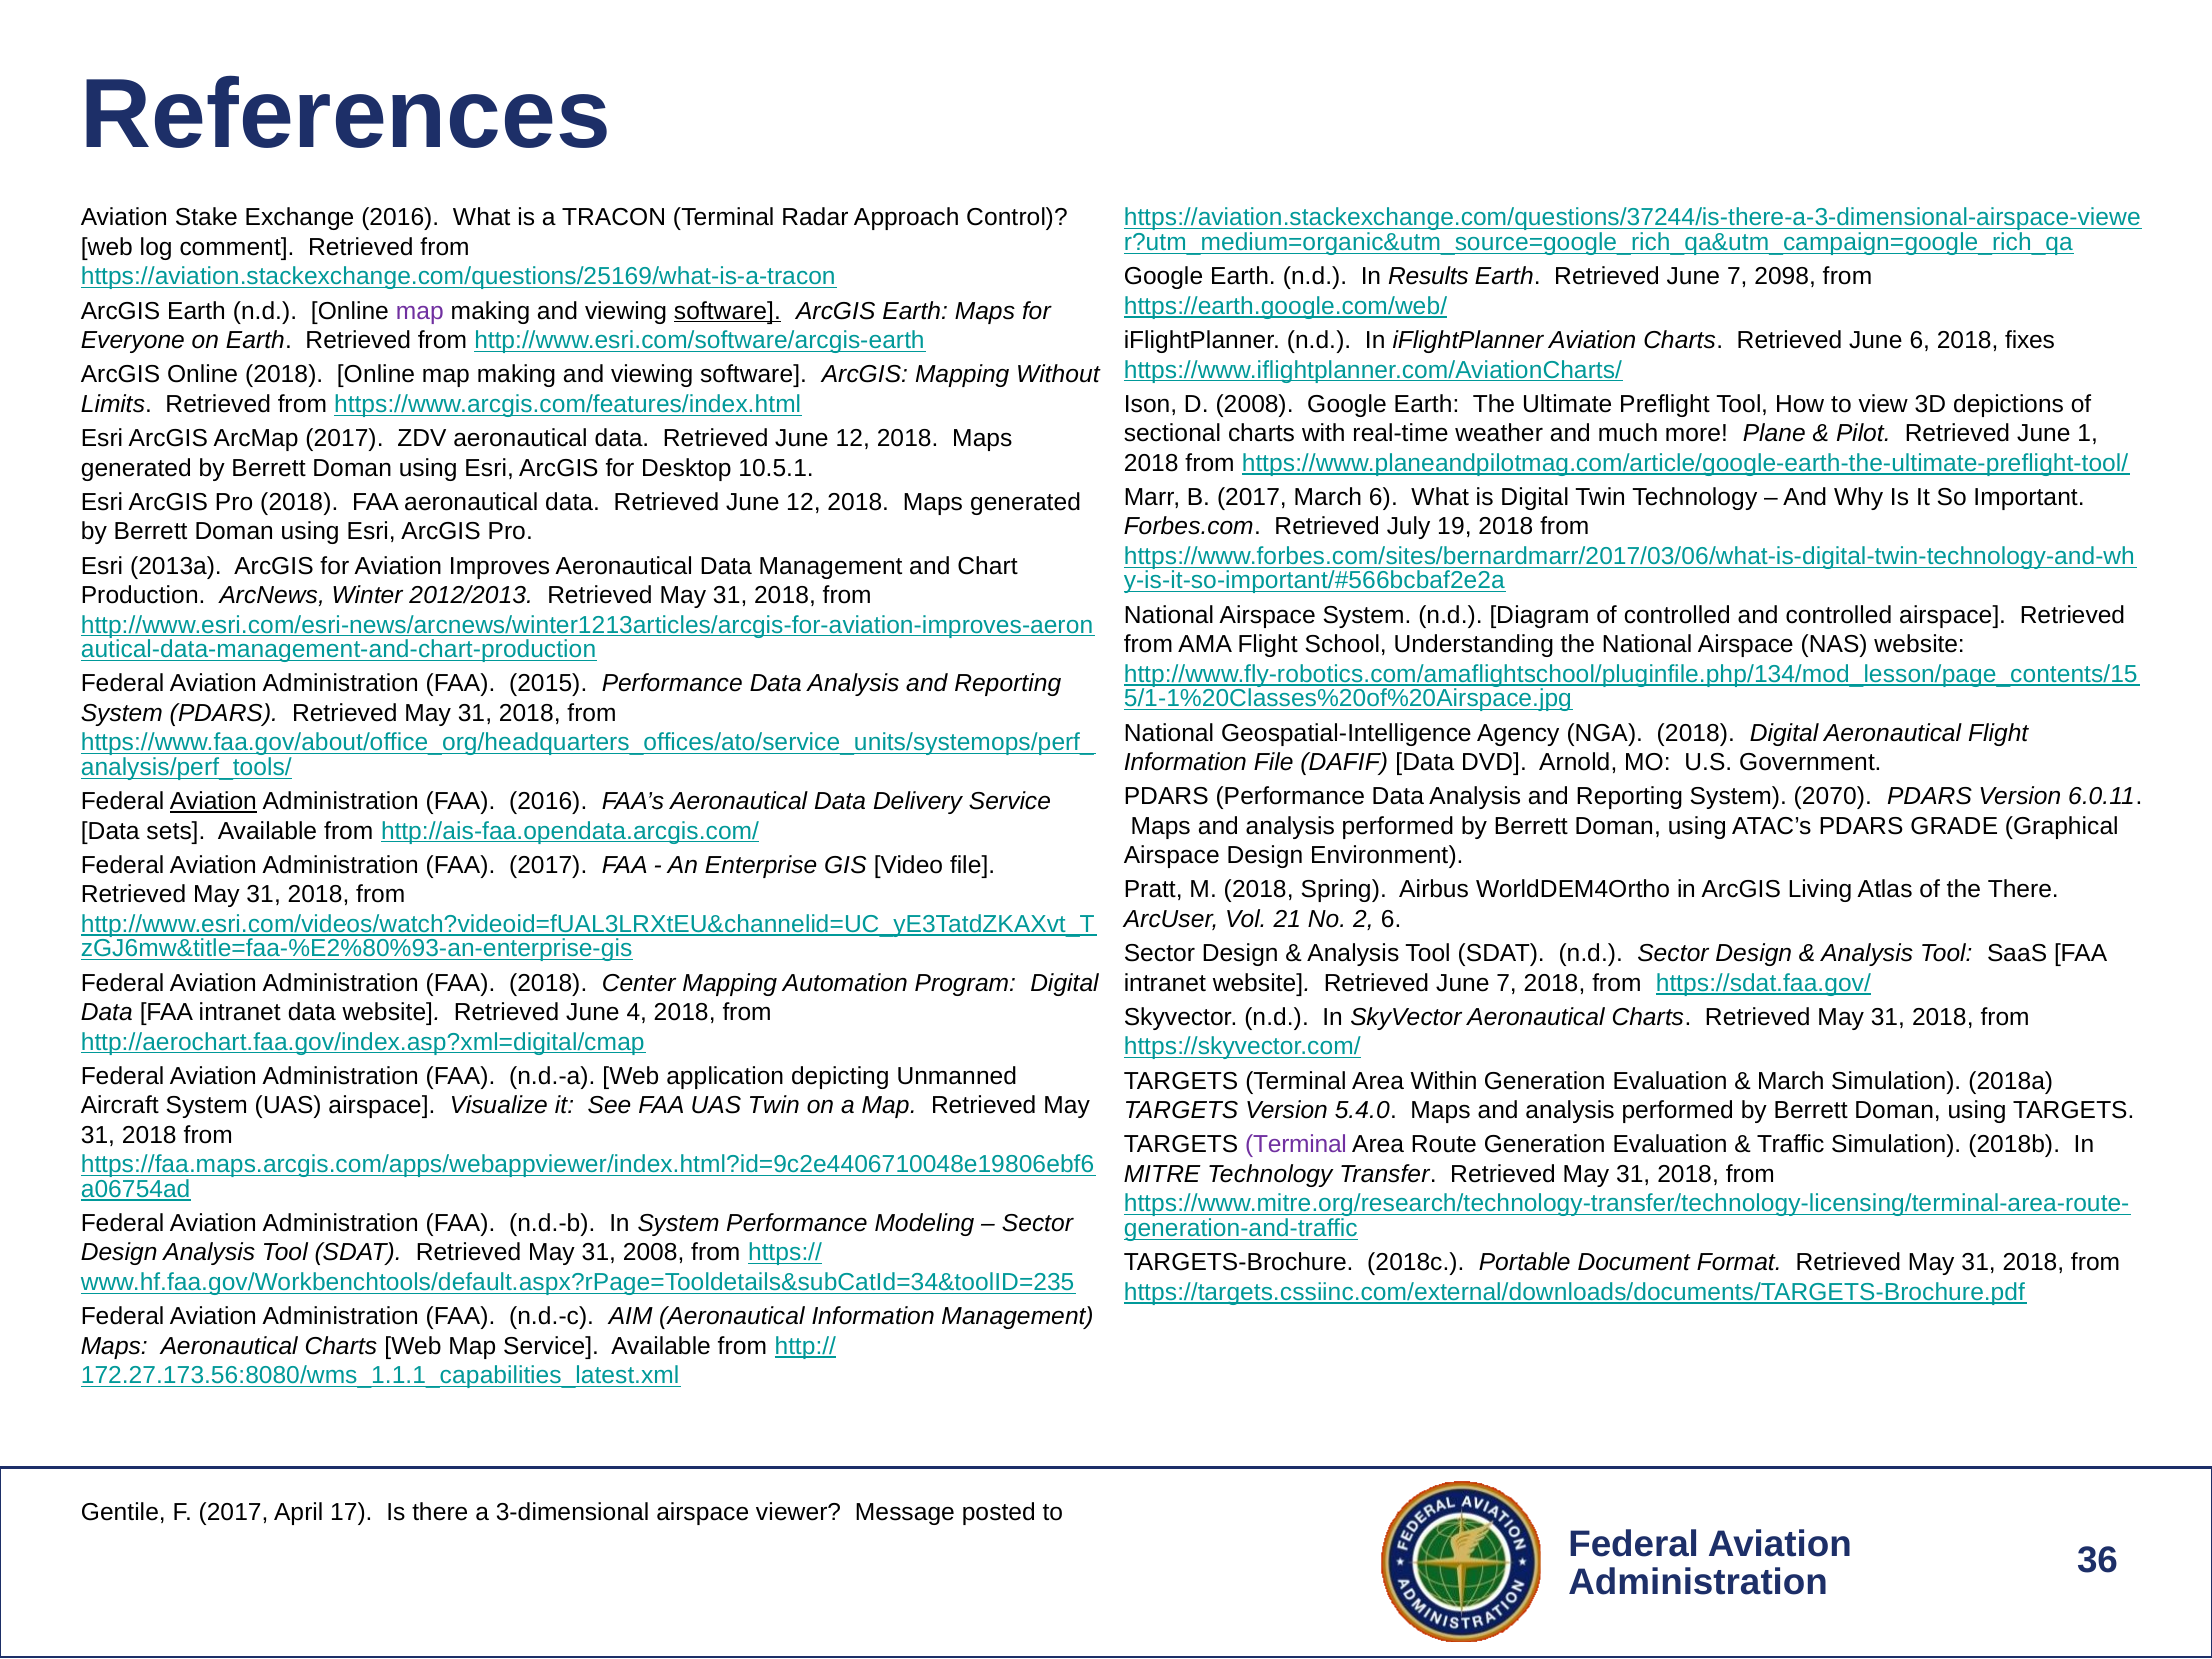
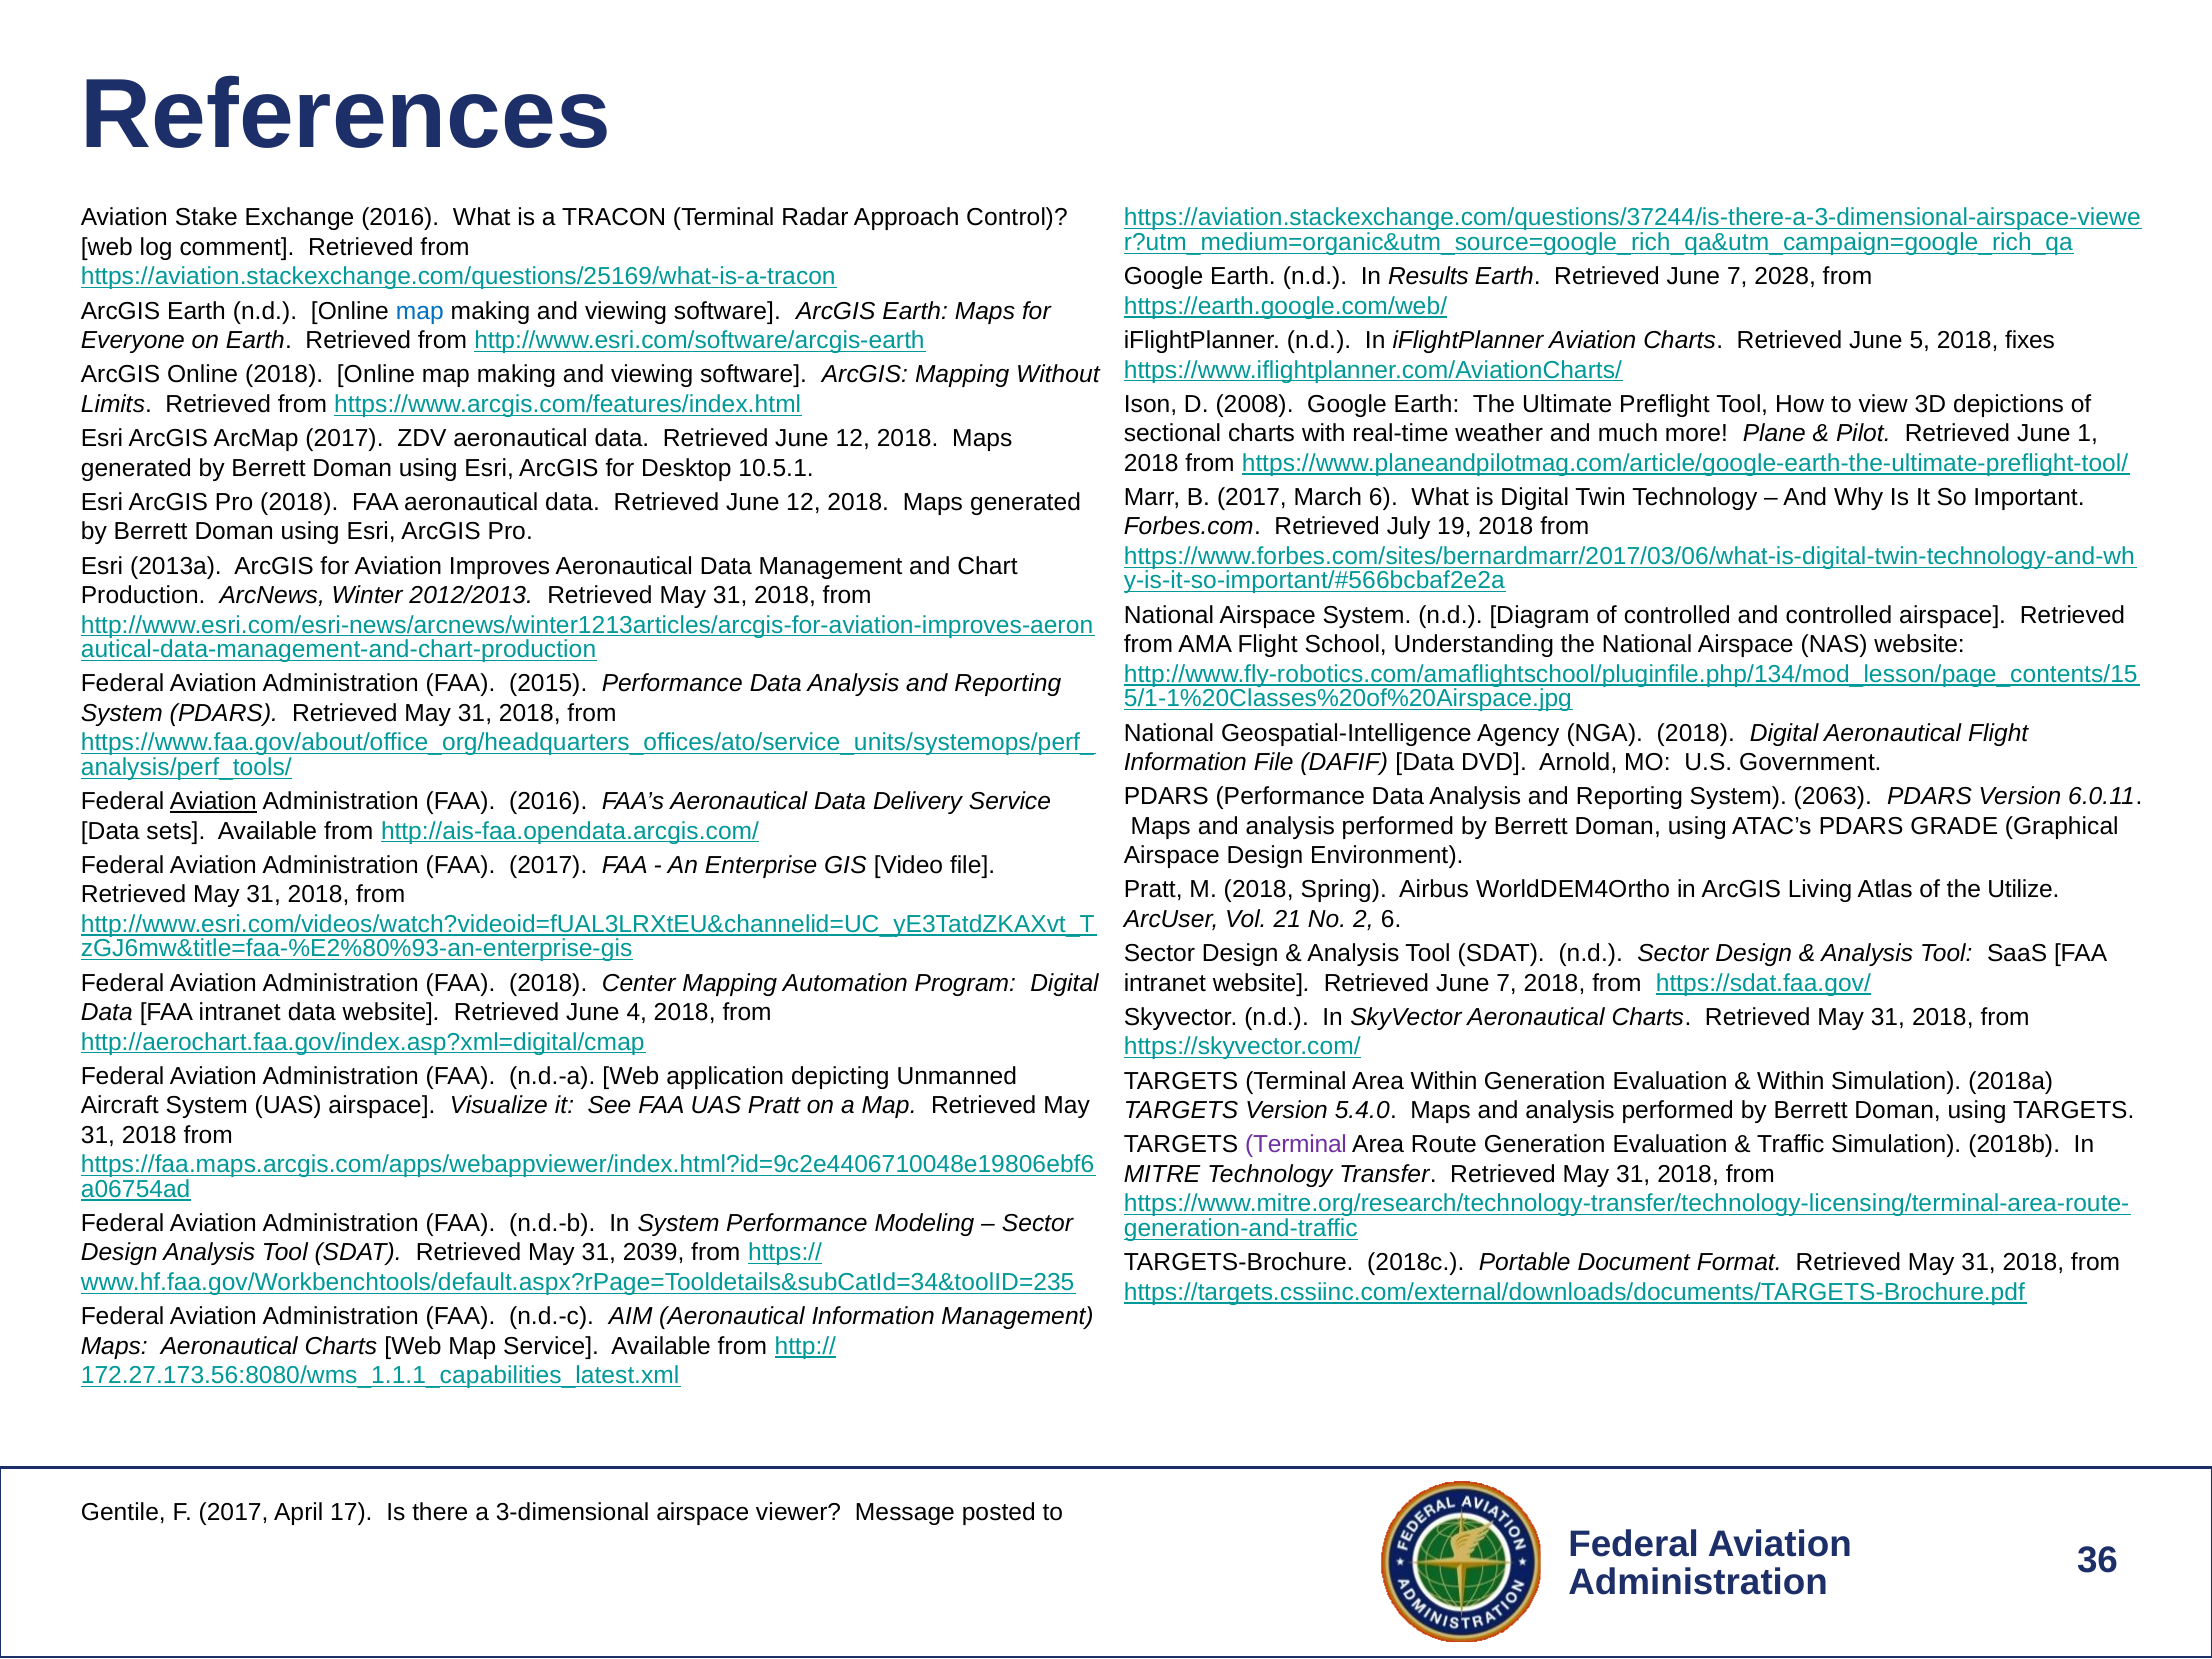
2098: 2098 -> 2028
map at (420, 311) colour: purple -> blue
software at (727, 311) underline: present -> none
June 6: 6 -> 5
2070: 2070 -> 2063
the There: There -> Utilize
March at (1791, 1081): March -> Within
UAS Twin: Twin -> Pratt
31 2008: 2008 -> 2039
